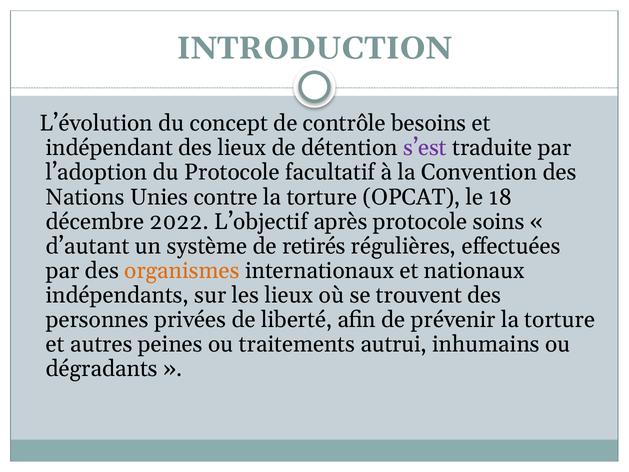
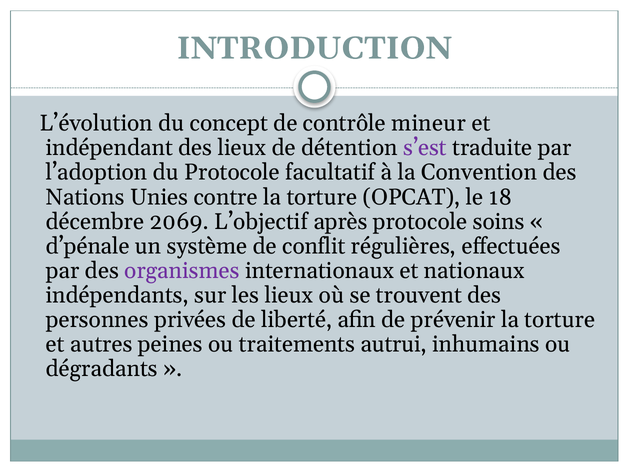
besoins: besoins -> mineur
2022: 2022 -> 2069
d’autant: d’autant -> d’pénale
retirés: retirés -> conflit
organismes colour: orange -> purple
